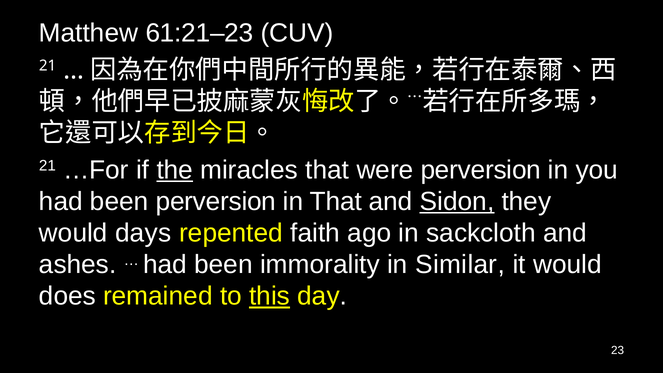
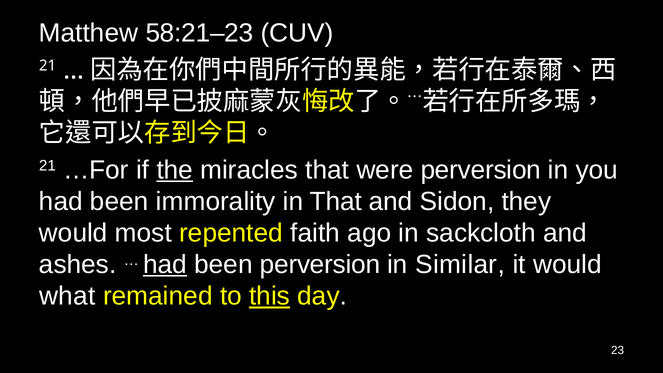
61:21–23: 61:21–23 -> 58:21–23
been perversion: perversion -> immorality
Sidon underline: present -> none
days: days -> most
had at (165, 265) underline: none -> present
been immorality: immorality -> perversion
does: does -> what
